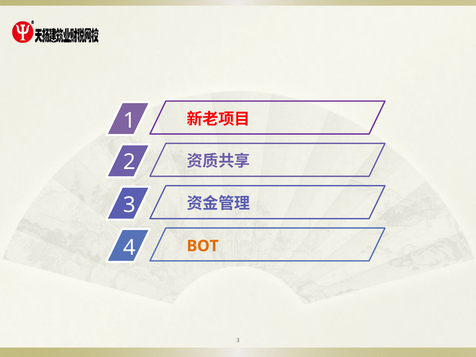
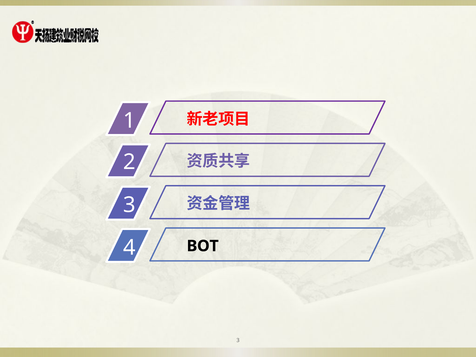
BOT colour: orange -> black
